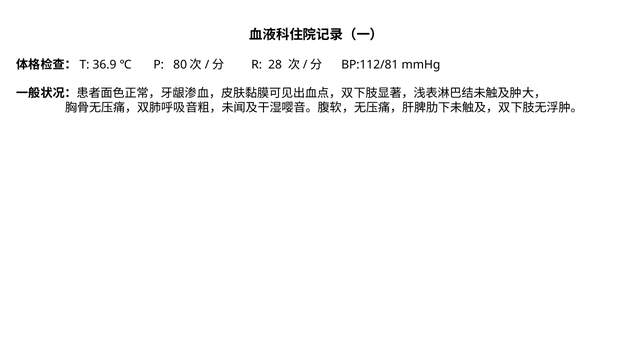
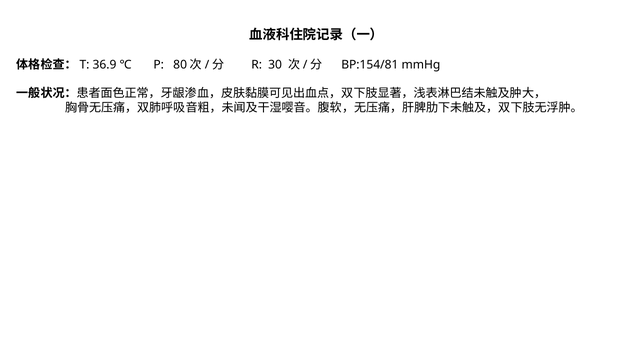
28: 28 -> 30
BP:112/81: BP:112/81 -> BP:154/81
